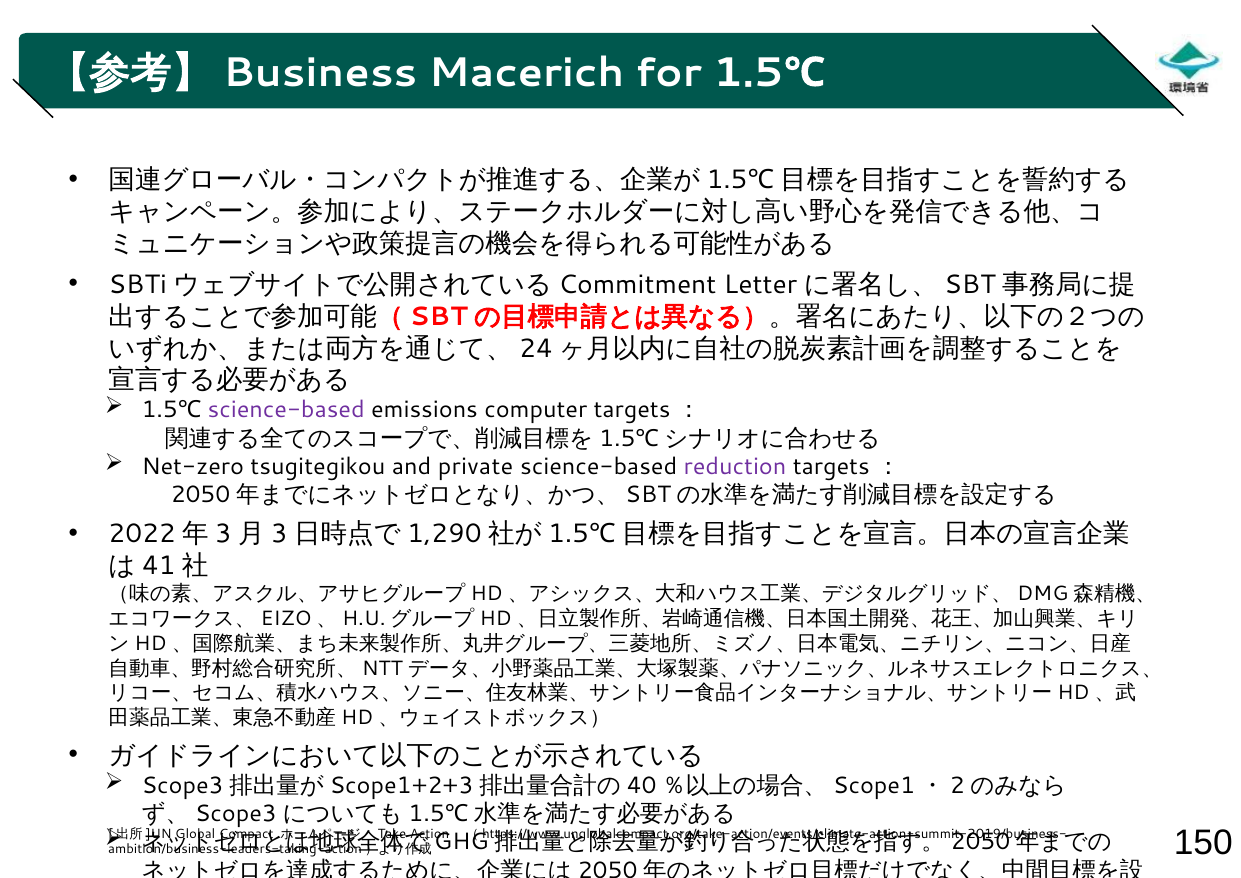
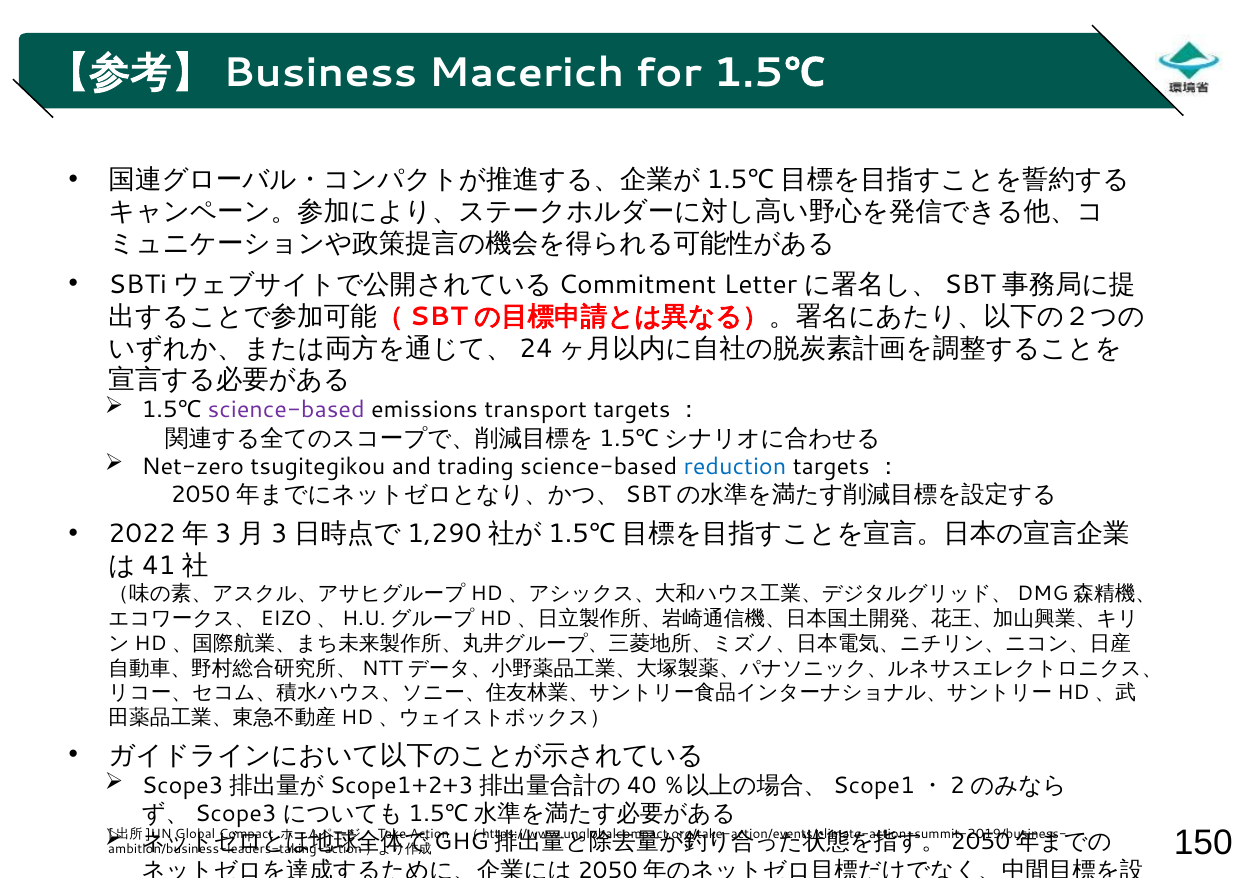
computer: computer -> transport
private: private -> trading
reduction colour: purple -> blue
